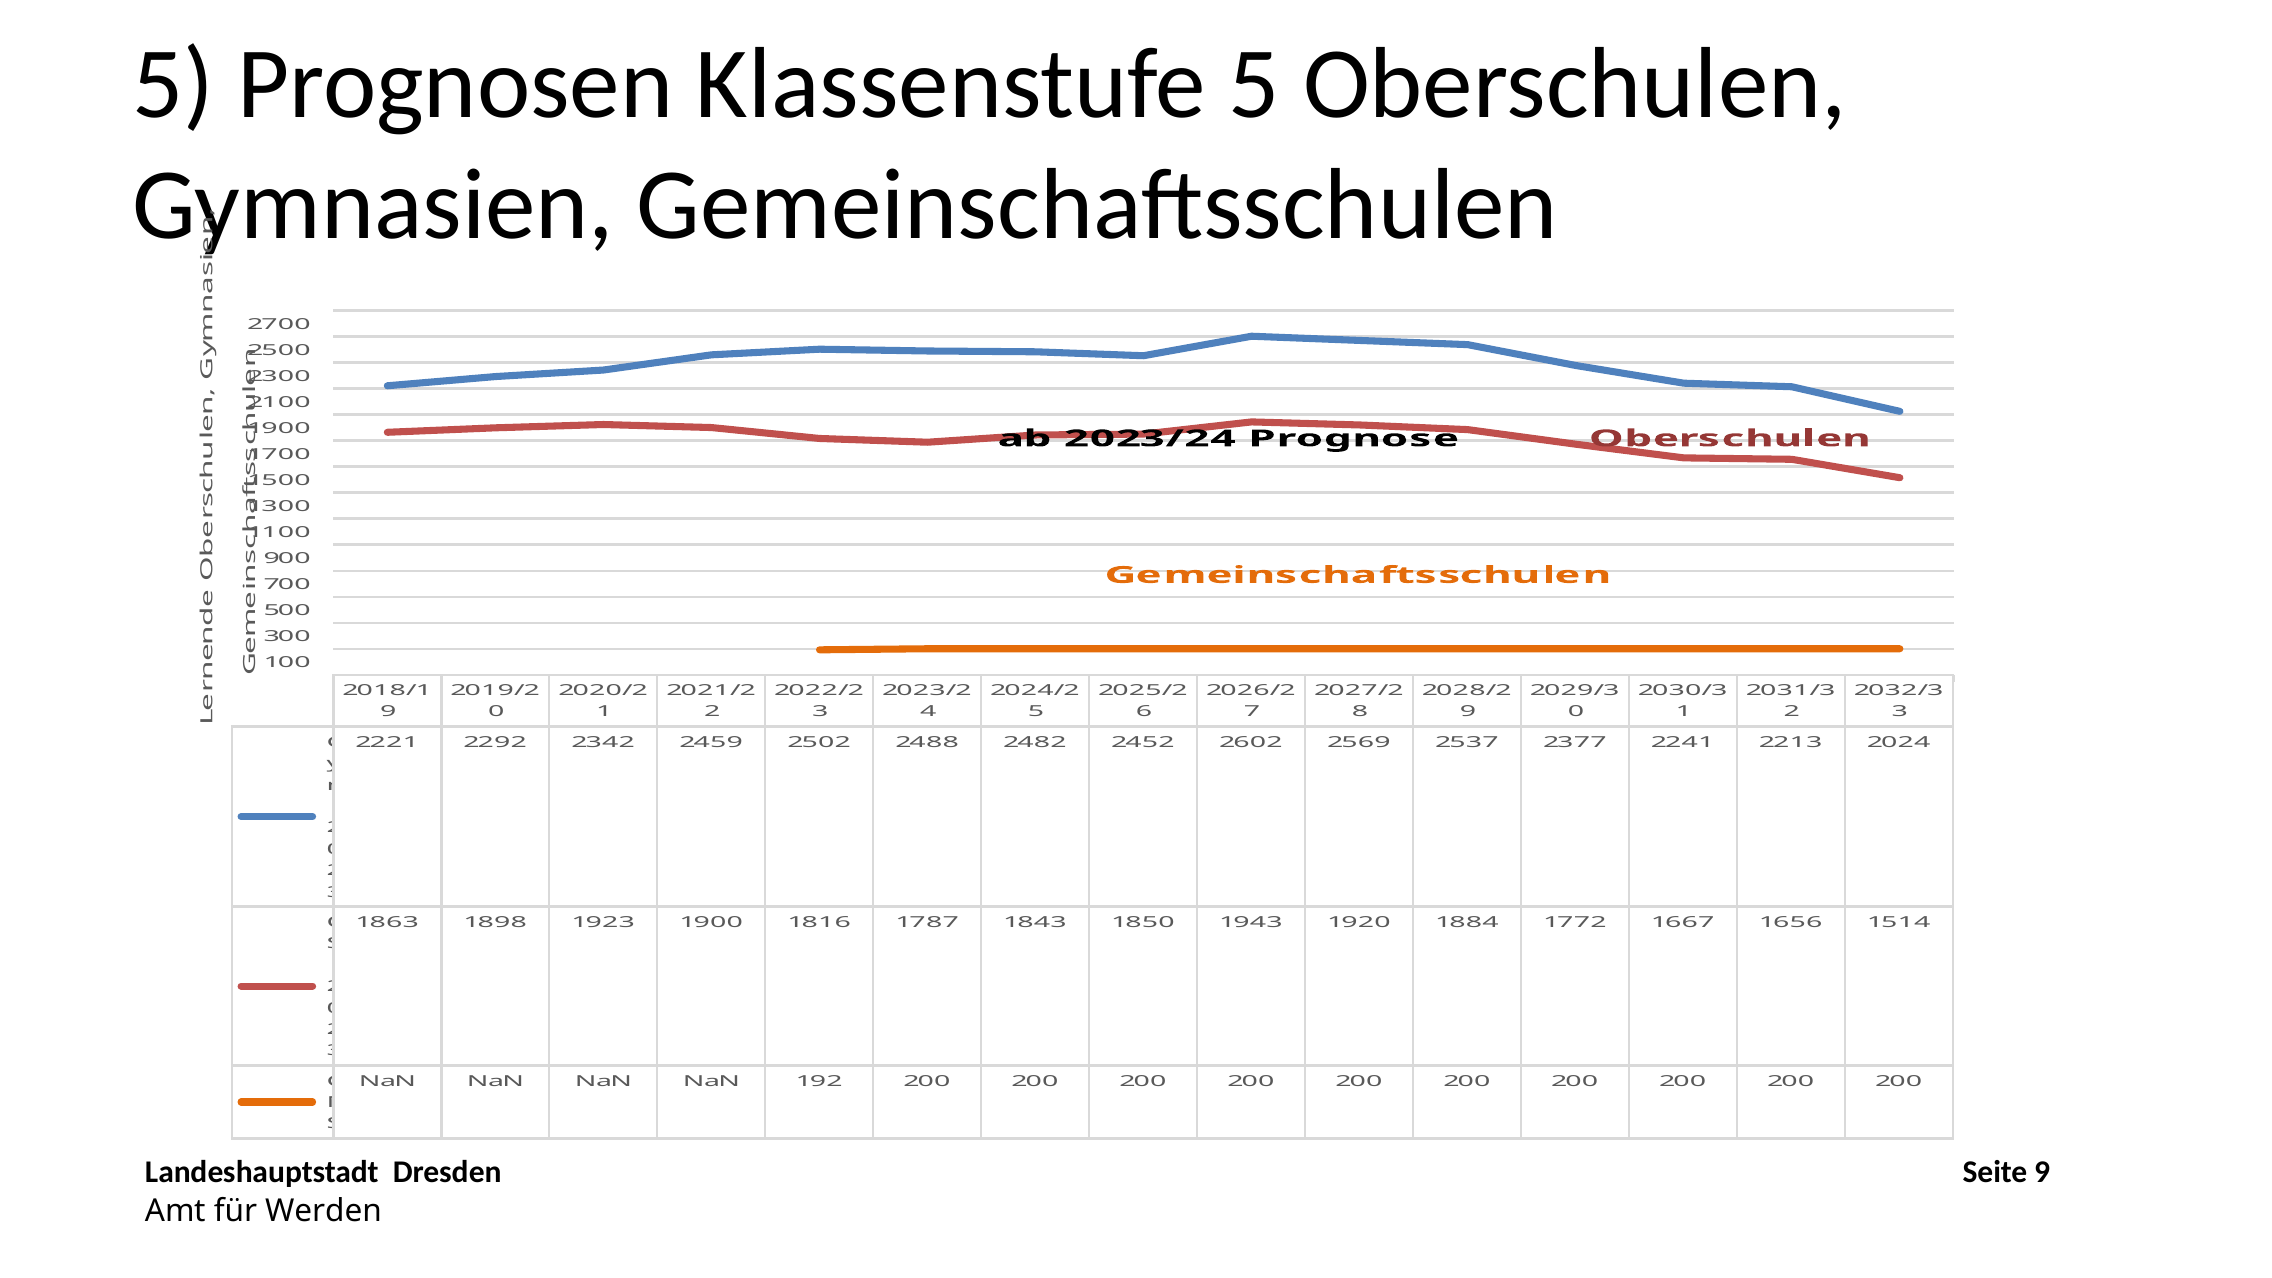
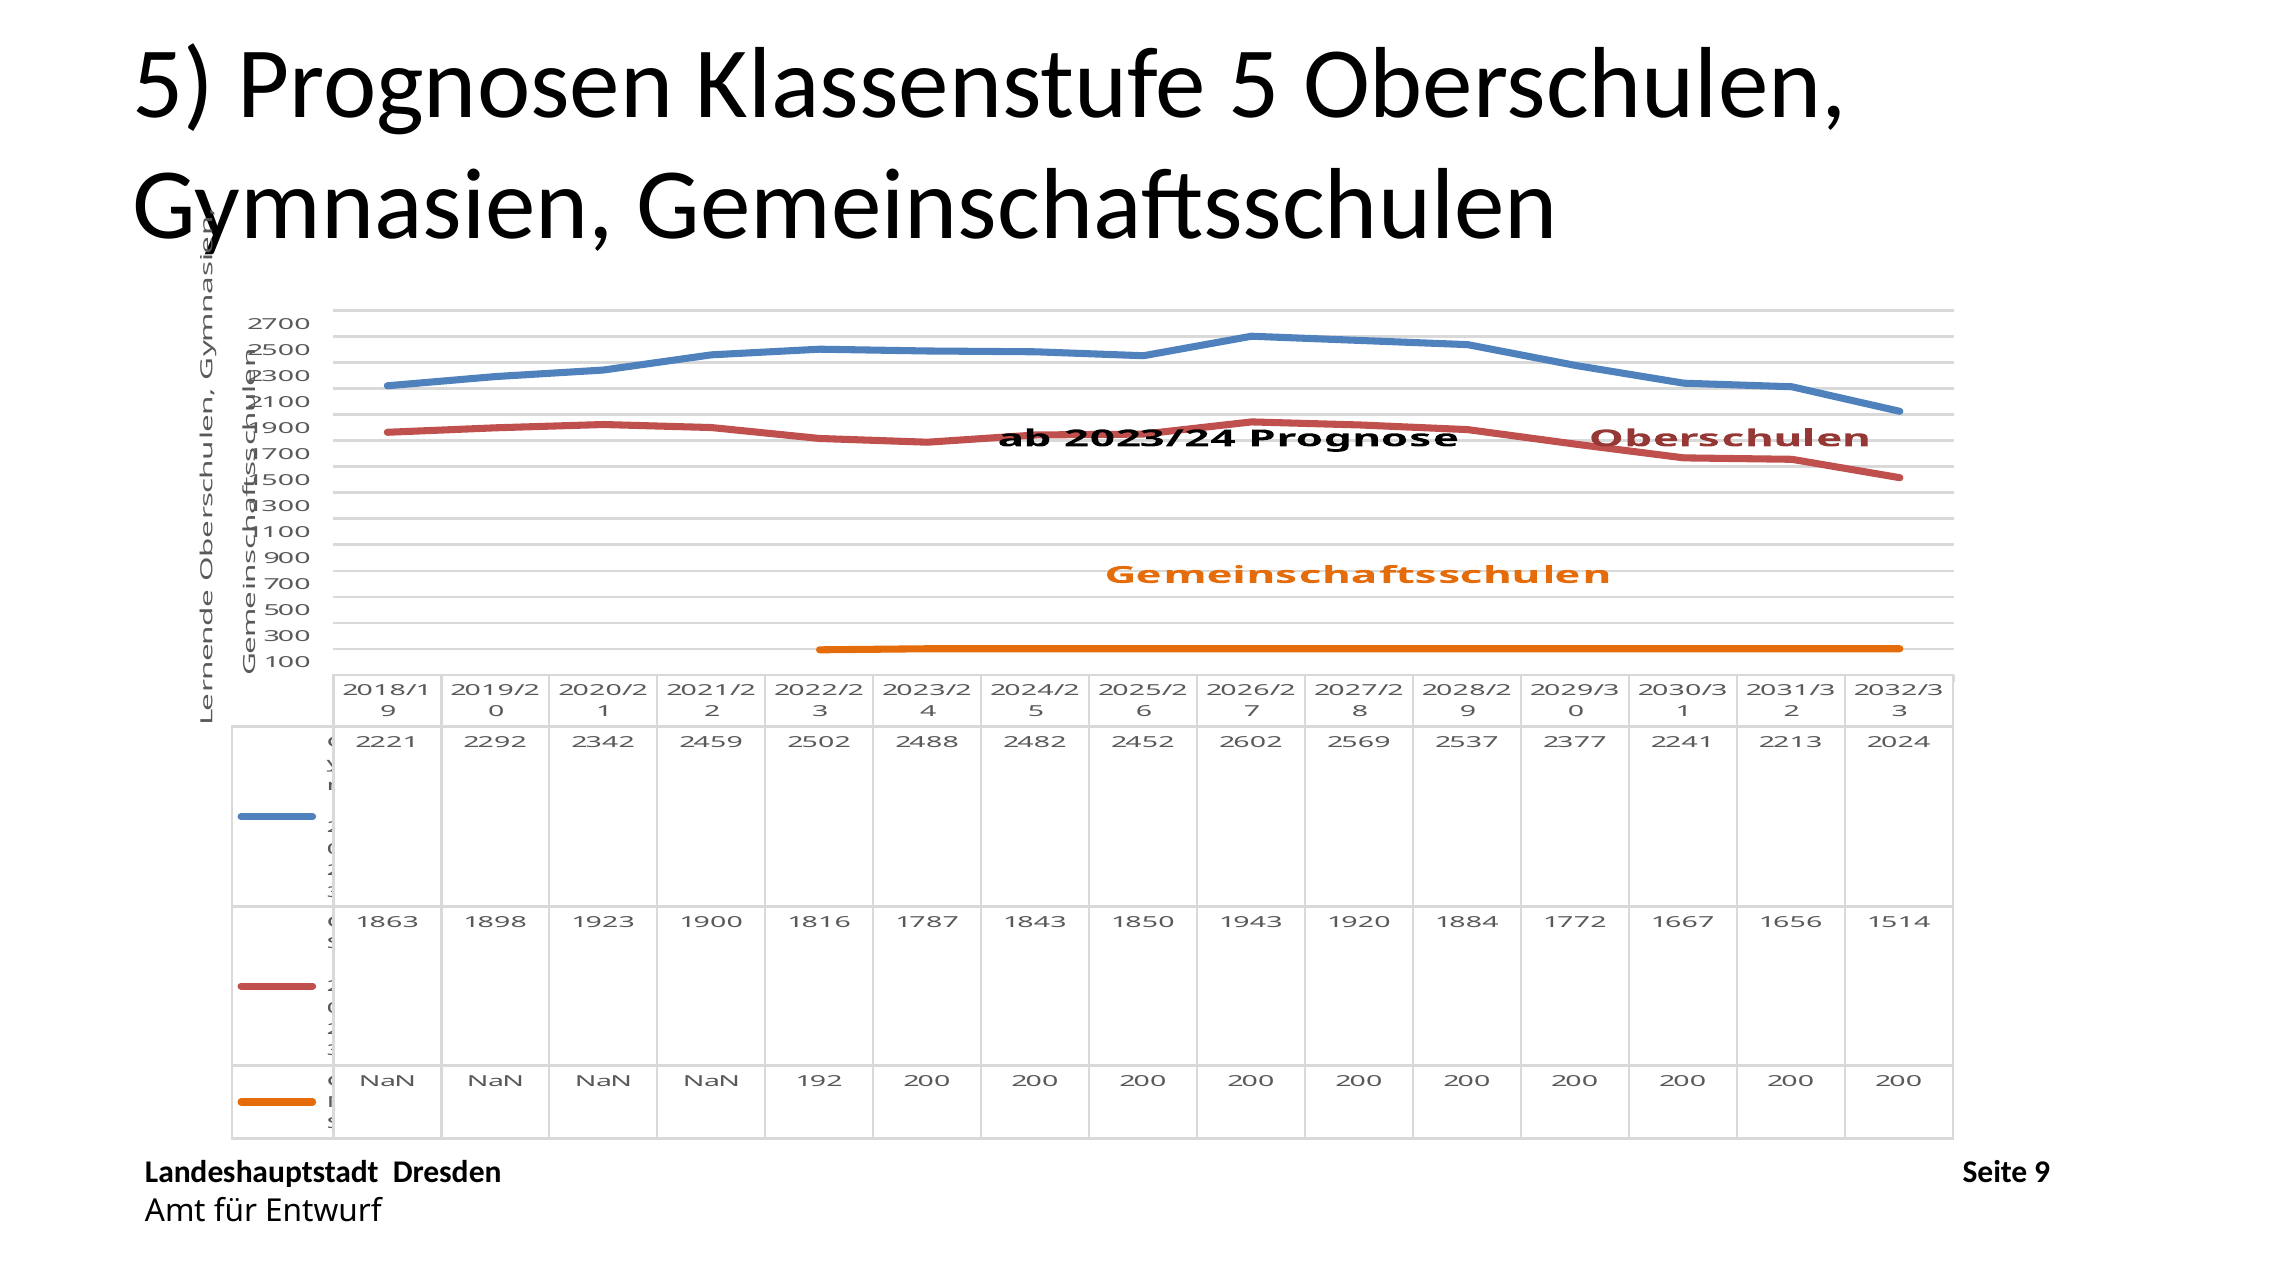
Werden: Werden -> Entwurf
